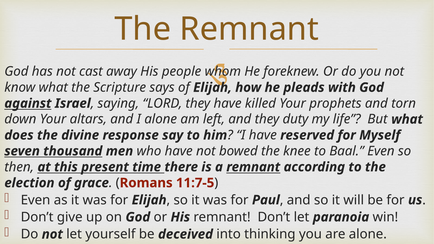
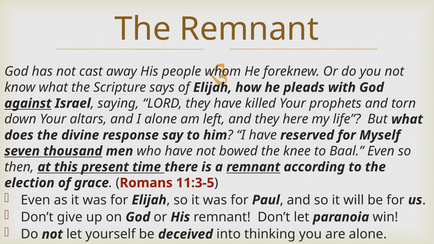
duty: duty -> here
11:7-5: 11:7-5 -> 11:3-5
